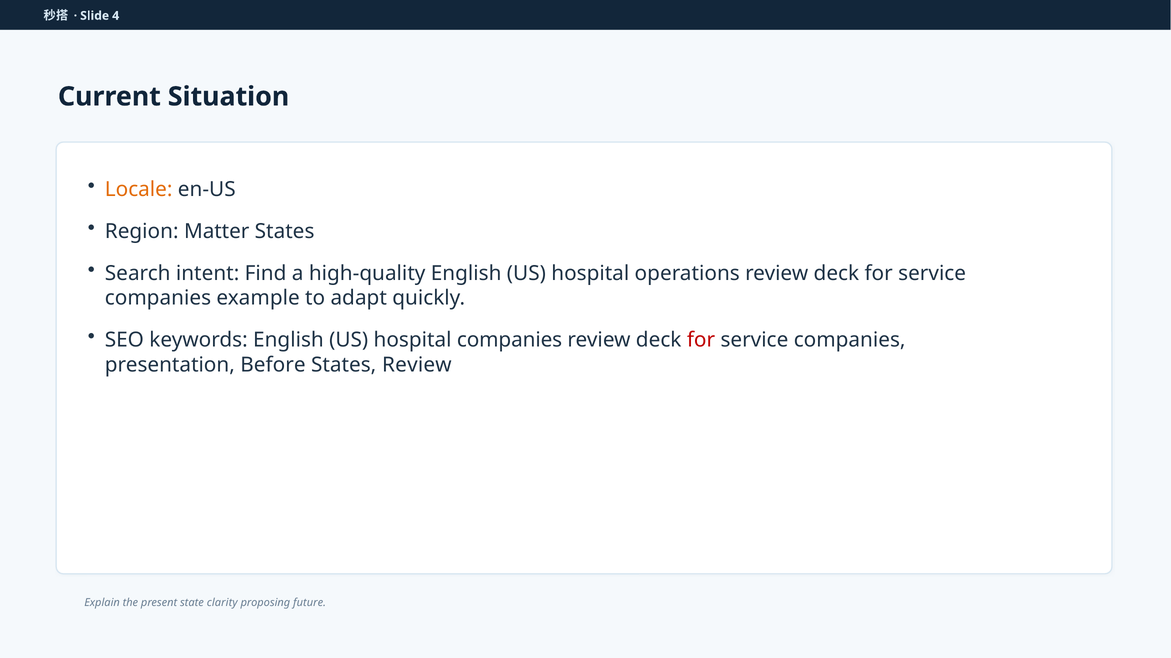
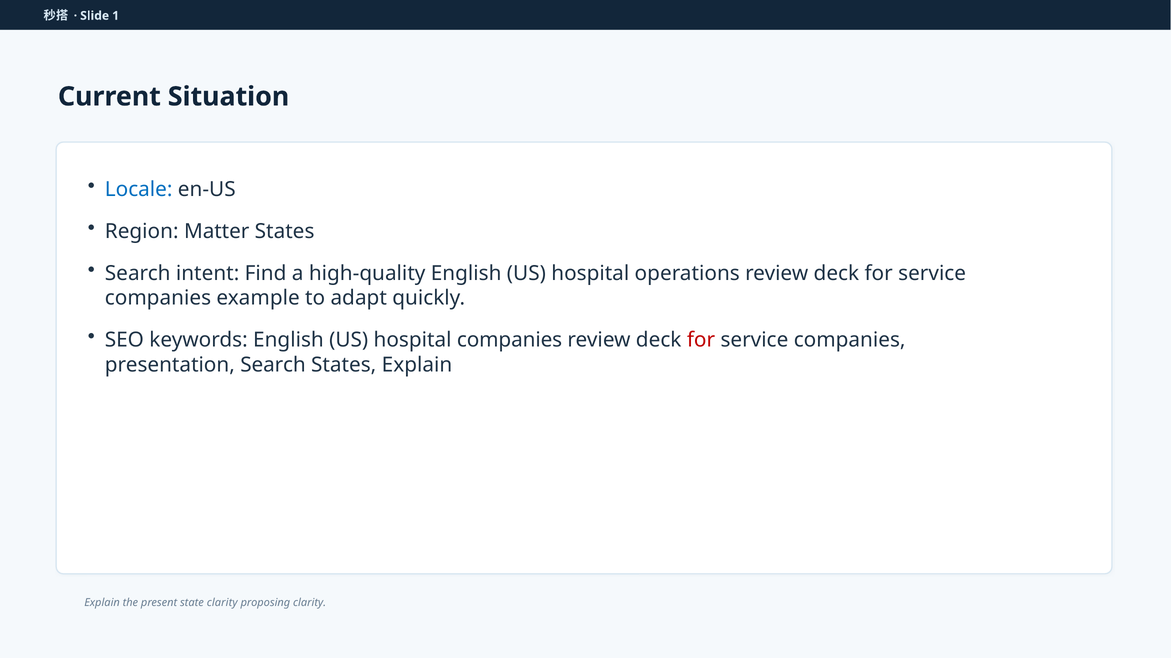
4: 4 -> 1
Locale colour: orange -> blue
presentation Before: Before -> Search
States Review: Review -> Explain
proposing future: future -> clarity
